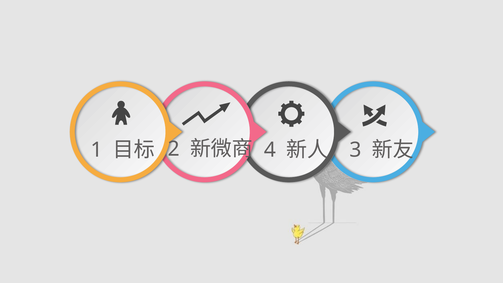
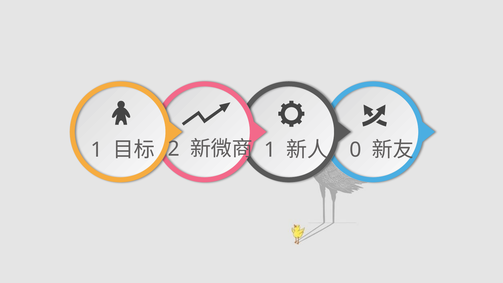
4 at (270, 150): 4 -> 1
3: 3 -> 0
